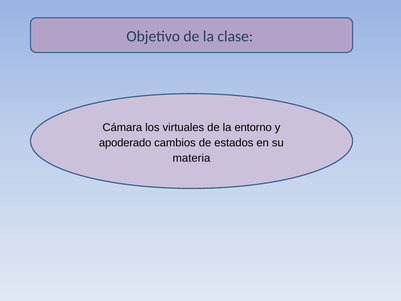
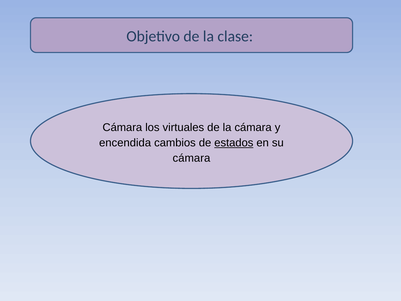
la entorno: entorno -> cámara
apoderado: apoderado -> encendida
estados underline: none -> present
materia at (191, 158): materia -> cámara
